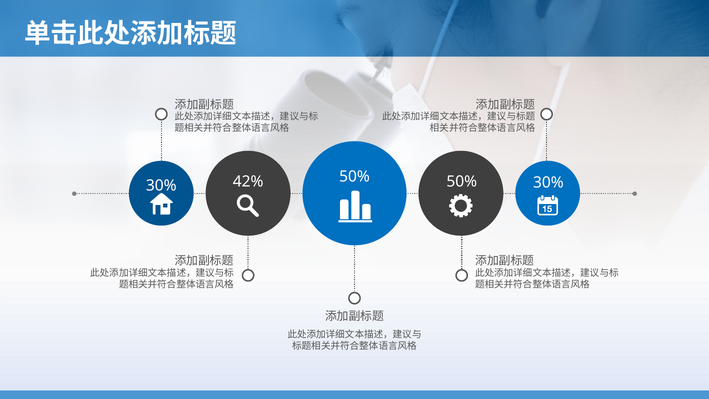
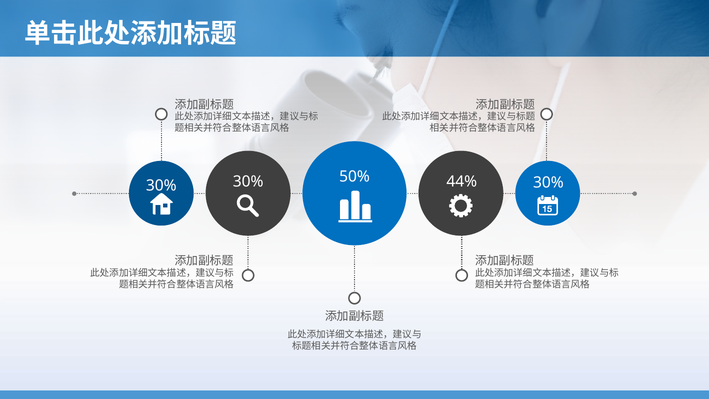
50% 50%: 50% -> 44%
42% at (248, 181): 42% -> 30%
